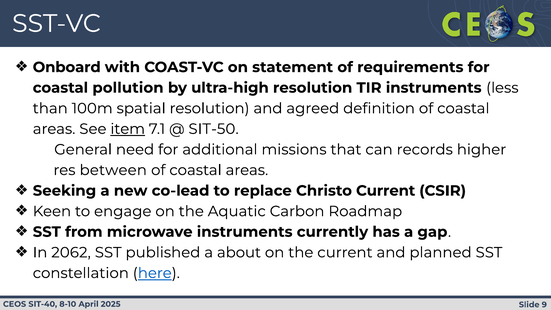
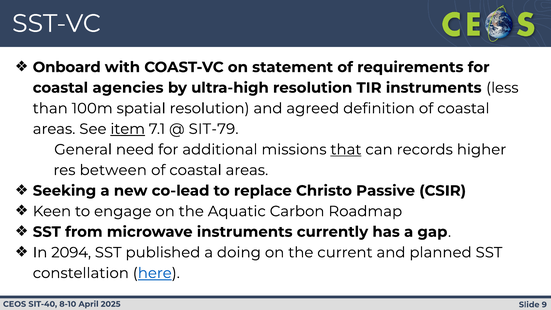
pollution: pollution -> agencies
SIT-50: SIT-50 -> SIT-79
that underline: none -> present
Christo Current: Current -> Passive
2062: 2062 -> 2094
about: about -> doing
